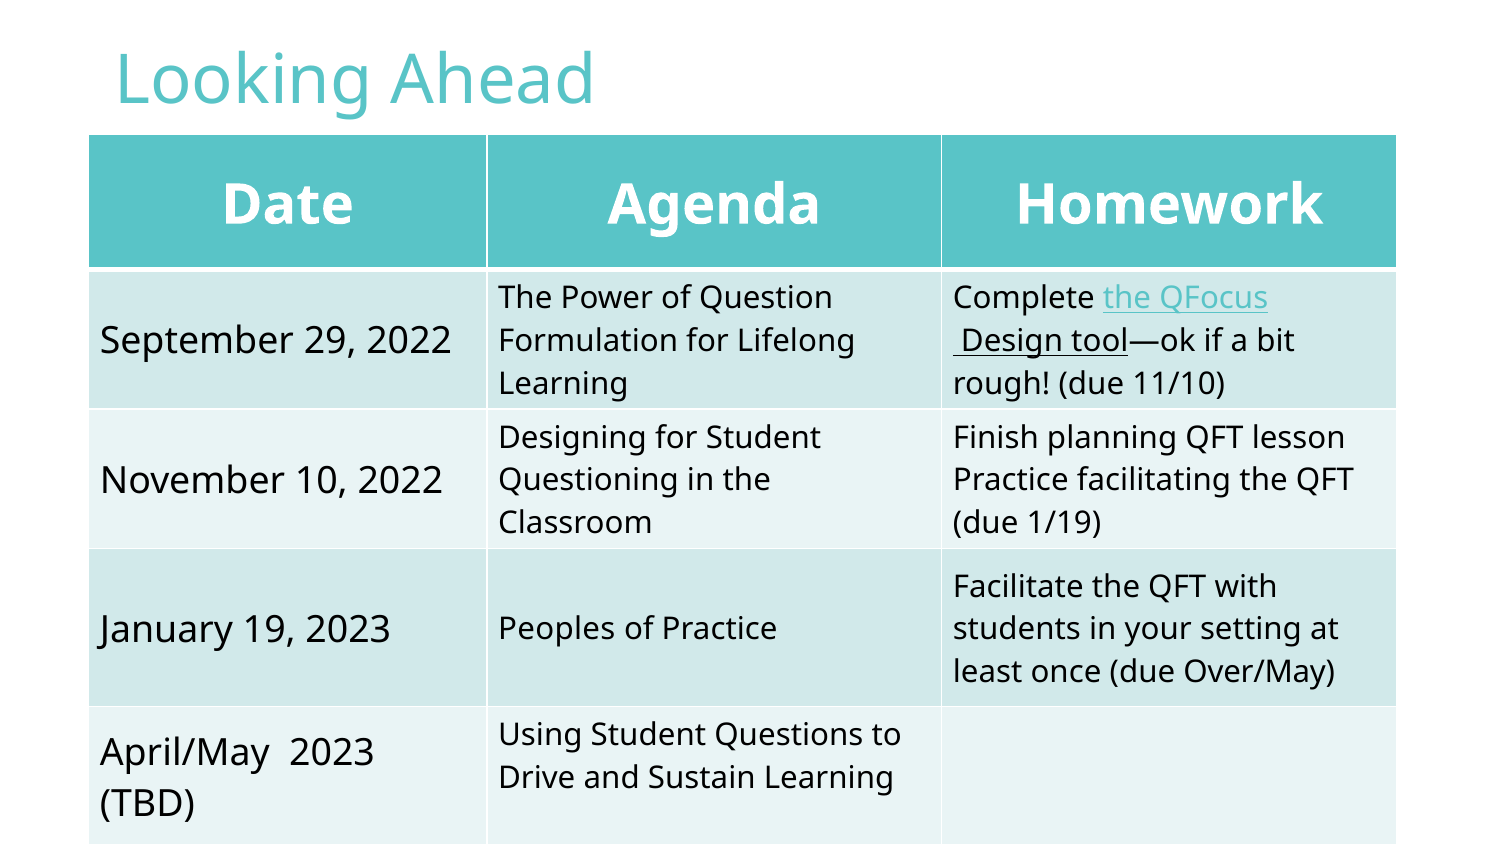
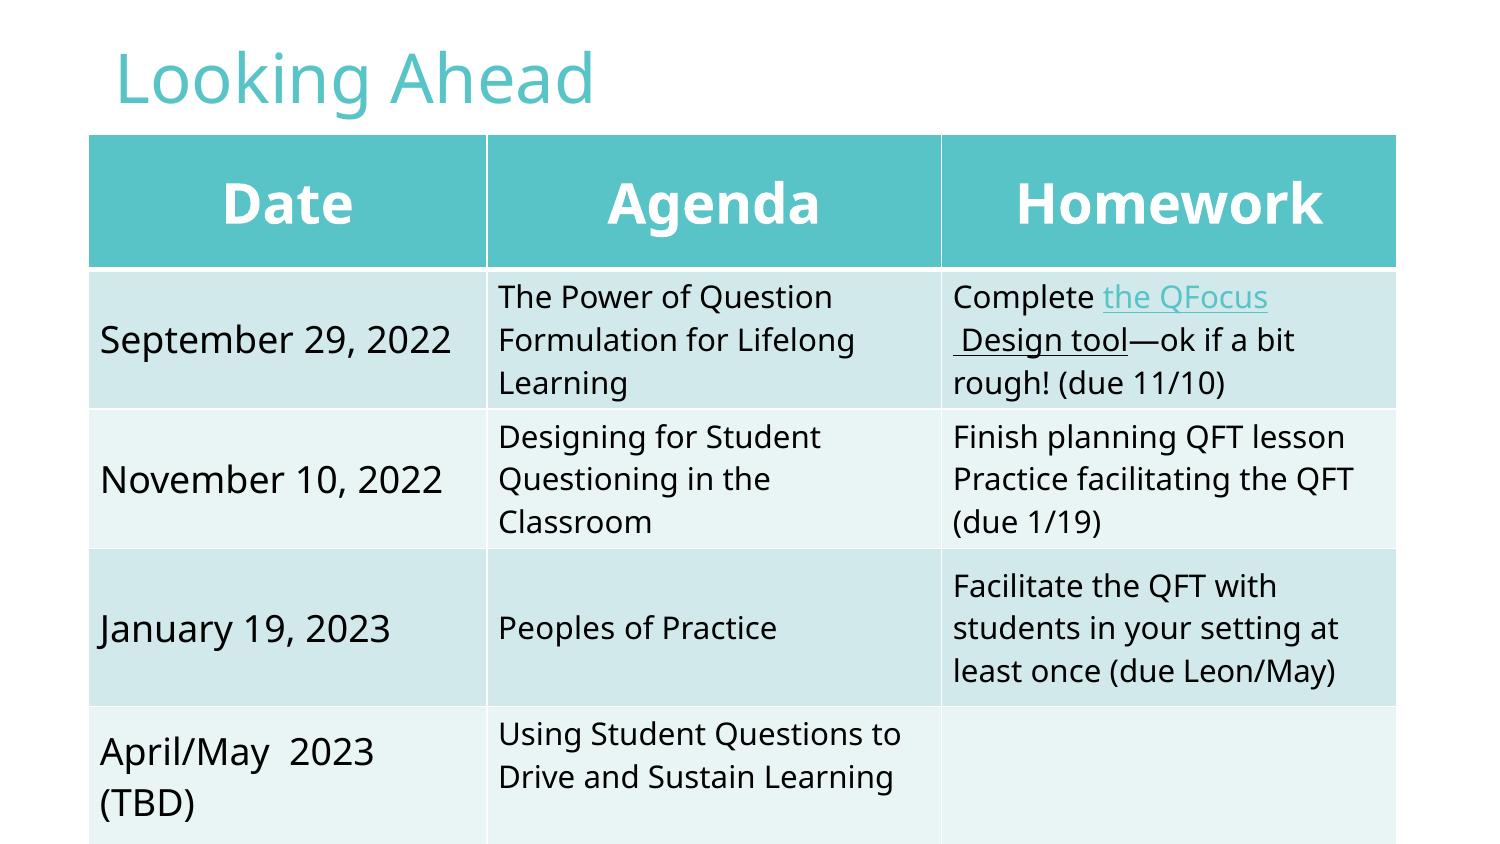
Over/May: Over/May -> Leon/May
